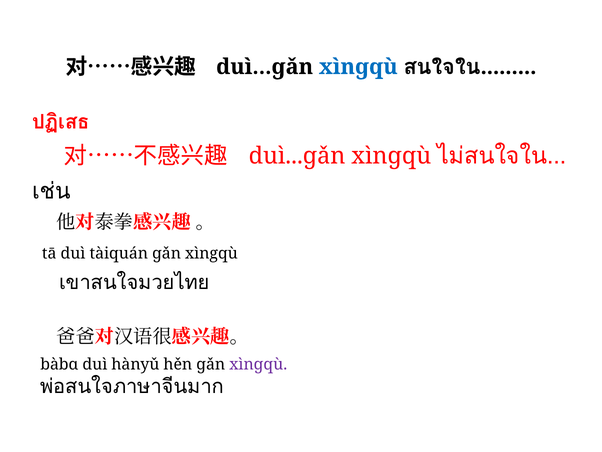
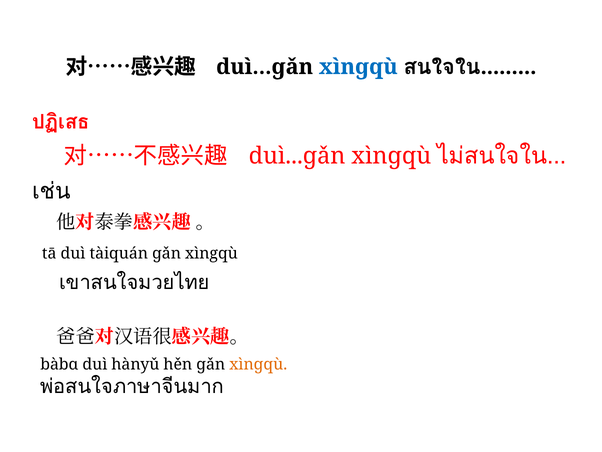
xìnɡqù at (258, 364) colour: purple -> orange
